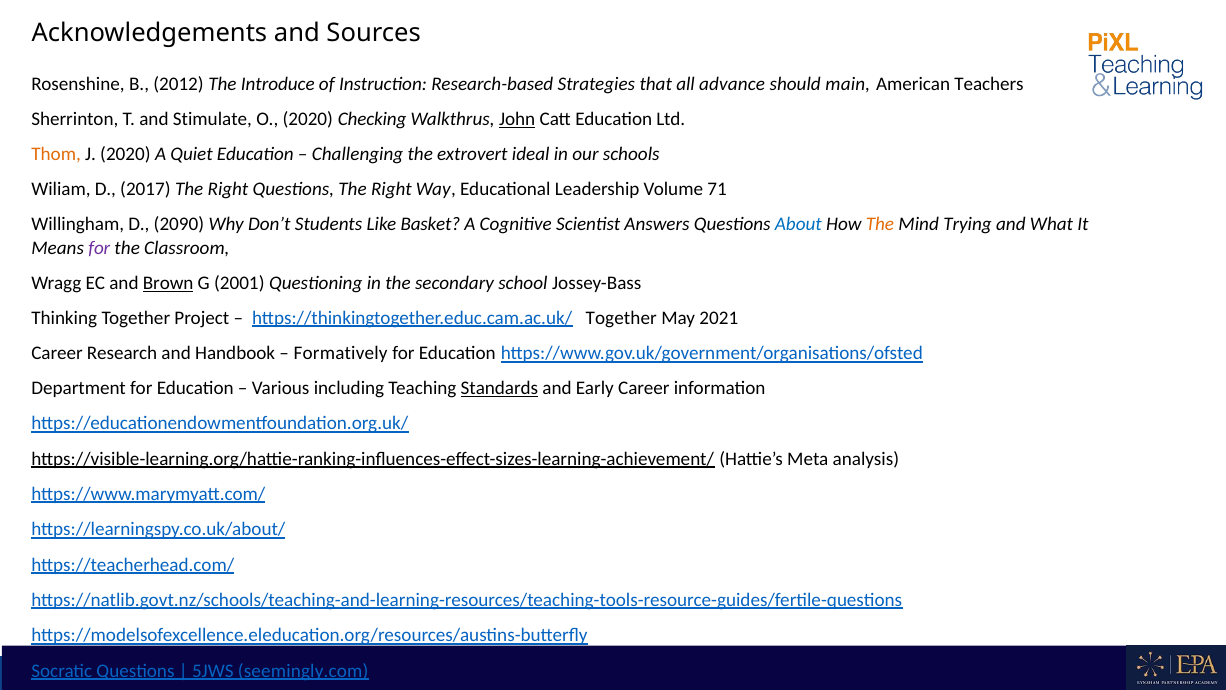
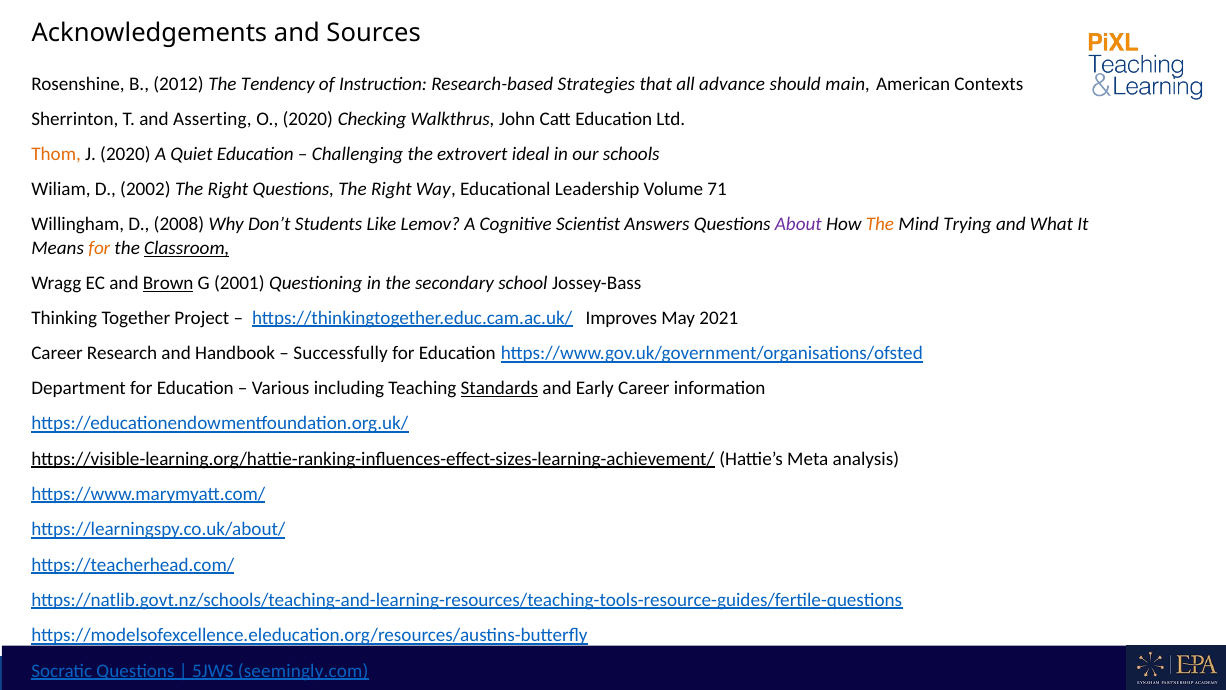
Introduce: Introduce -> Tendency
Teachers: Teachers -> Contexts
Stimulate: Stimulate -> Asserting
John underline: present -> none
2017: 2017 -> 2002
2090: 2090 -> 2008
Basket: Basket -> Lemov
About colour: blue -> purple
for at (99, 248) colour: purple -> orange
Classroom underline: none -> present
https://thinkingtogether.educ.cam.ac.uk/ Together: Together -> Improves
Formatively: Formatively -> Successfully
